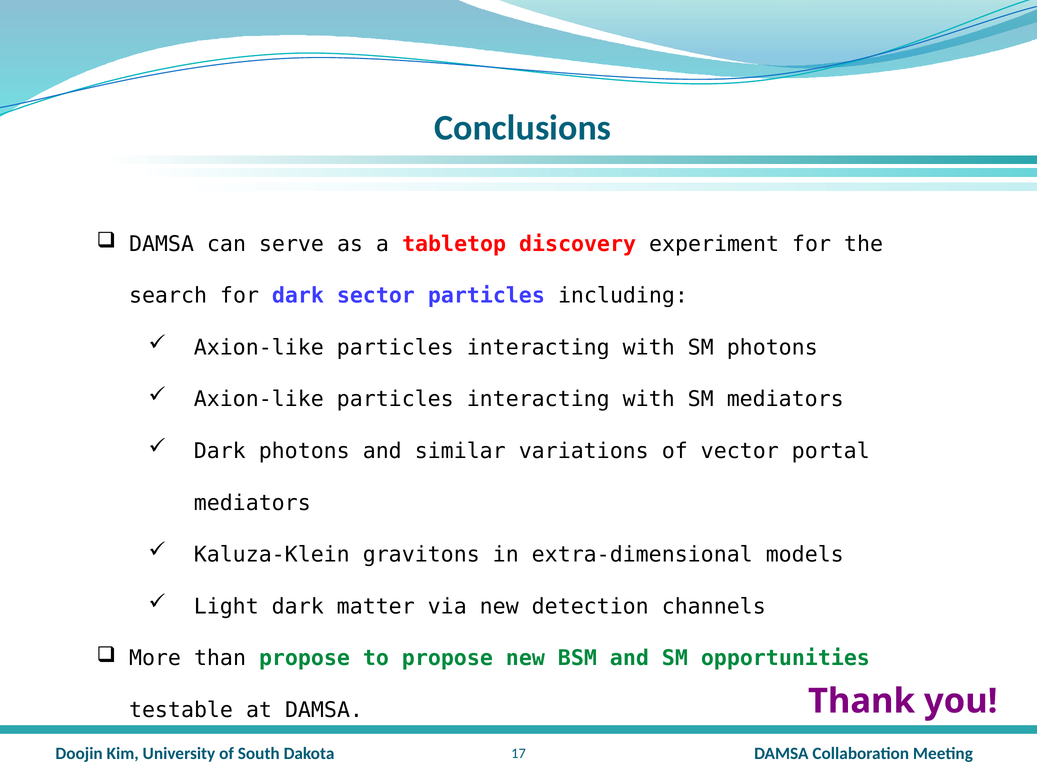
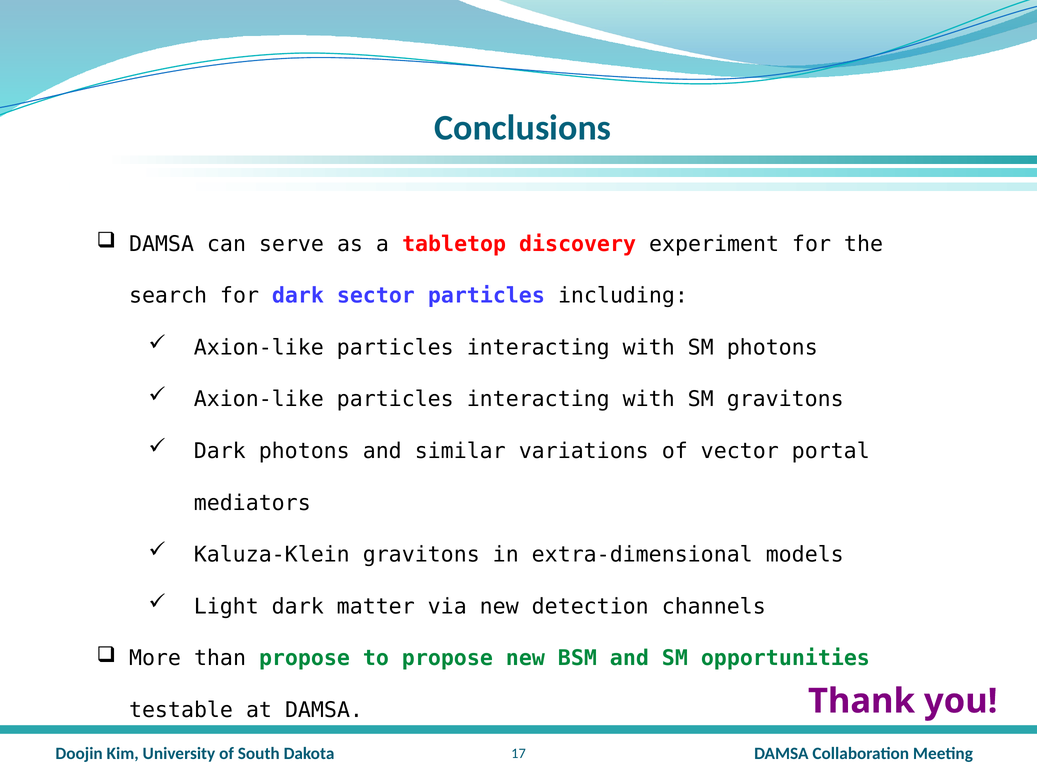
SM mediators: mediators -> gravitons
